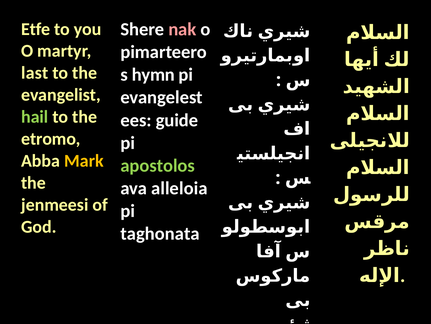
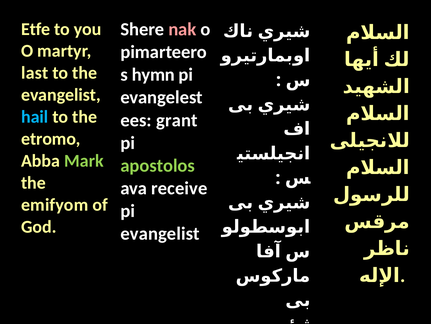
hail colour: light green -> light blue
guide: guide -> grant
Mark colour: yellow -> light green
alleloia: alleloia -> receive
jenmeesi: jenmeesi -> emifyom
taghonata at (160, 233): taghonata -> evangelist
